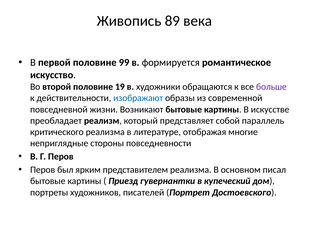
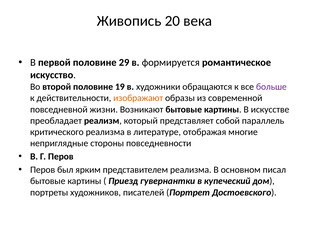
89: 89 -> 20
99: 99 -> 29
изображают colour: blue -> orange
